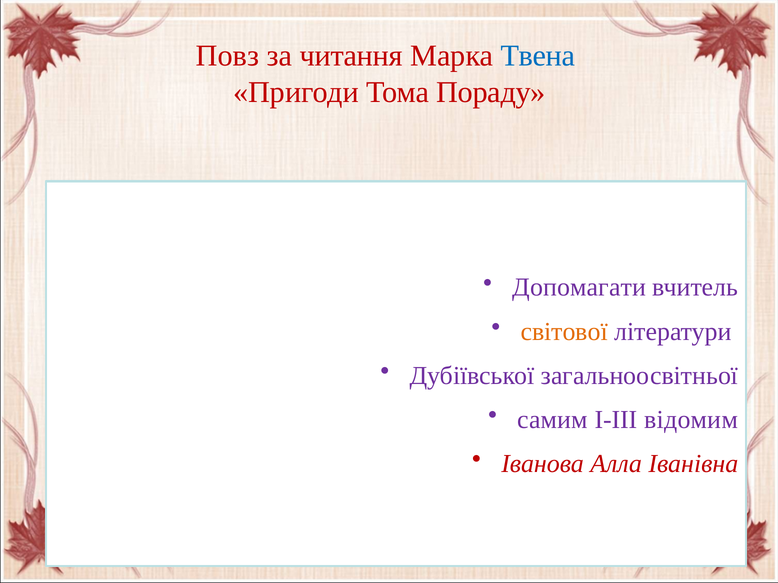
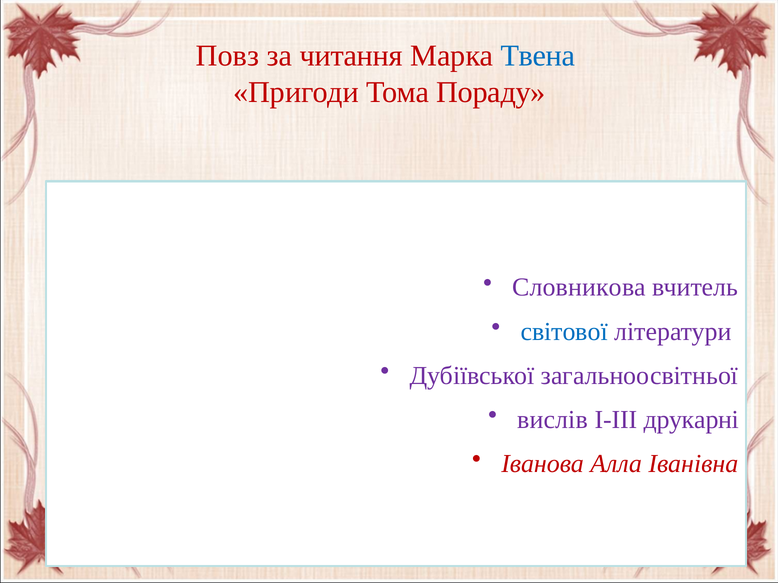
Допомагати: Допомагати -> Словникова
світової colour: orange -> blue
самим: самим -> вислів
відомим: відомим -> друкарні
